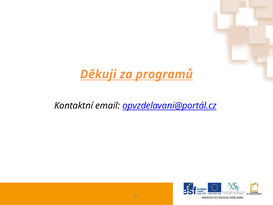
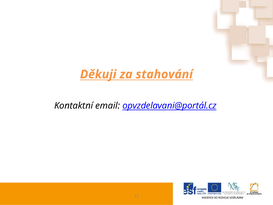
programů: programů -> stahování
